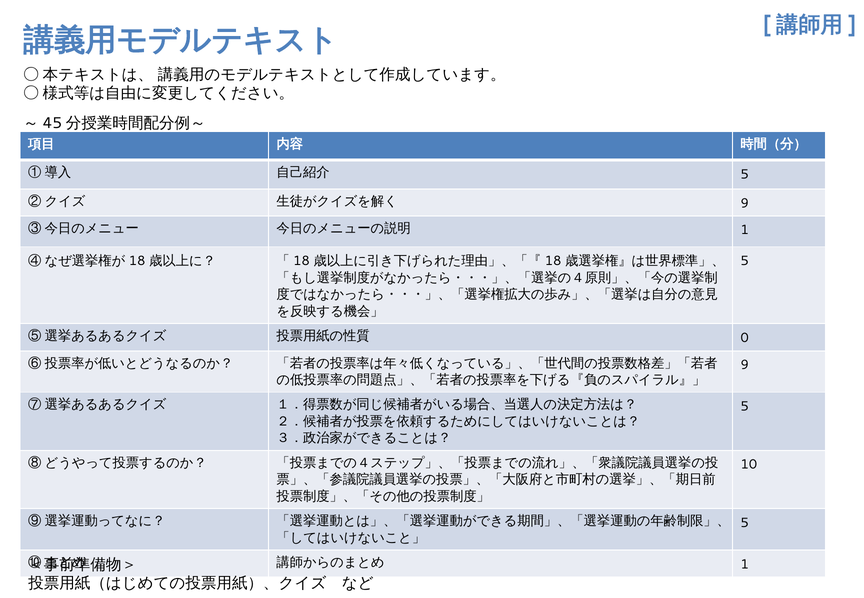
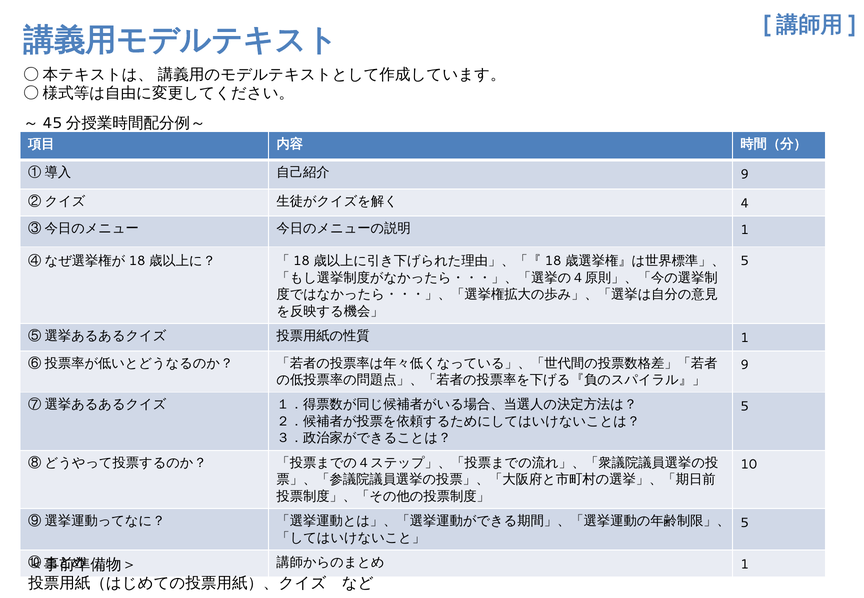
5 at (745, 174): 5 -> 9
9 at (745, 203): 9 -> 4
0 at (745, 338): 0 -> 1
